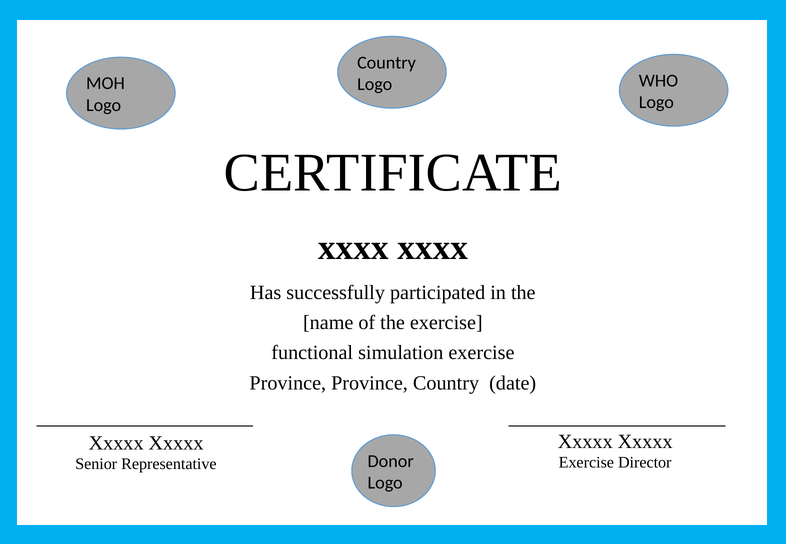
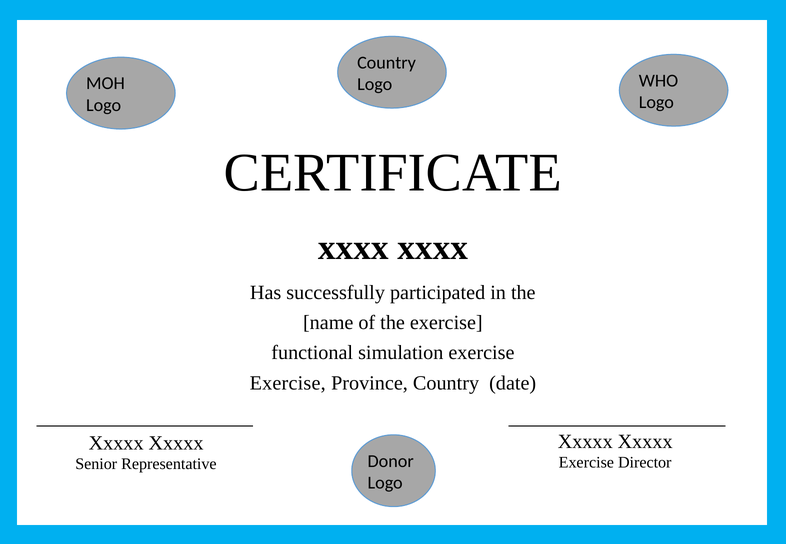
Province at (288, 383): Province -> Exercise
